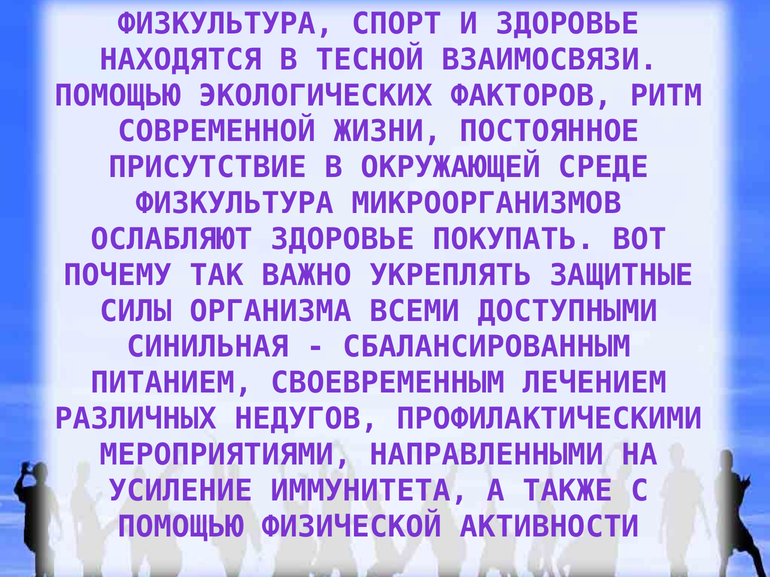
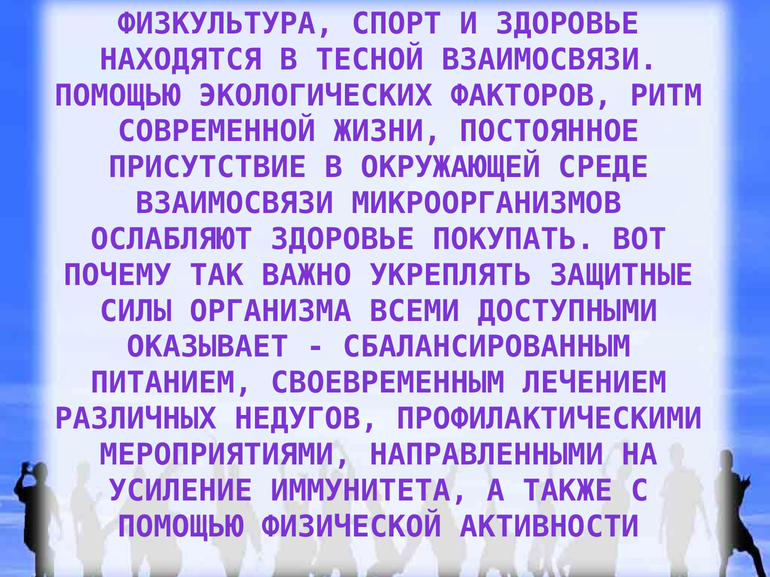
ФИЗКУЛЬТУРА at (235, 204): ФИЗКУЛЬТУРА -> ВЗАИМОСВЯЗИ
СИНИЛЬНАЯ: СИНИЛЬНАЯ -> ОКАЗЫВАЕТ
